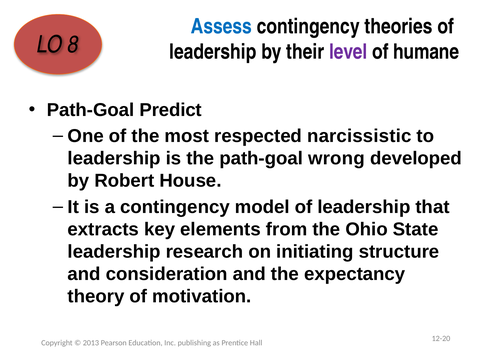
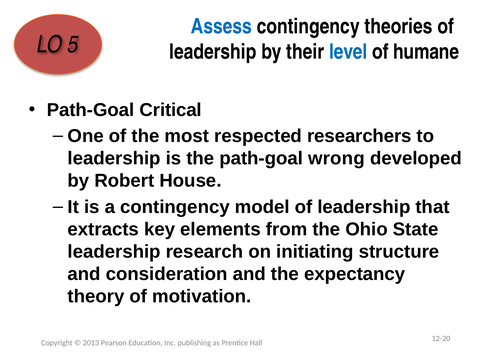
8: 8 -> 5
level colour: purple -> blue
Predict: Predict -> Critical
narcissistic: narcissistic -> researchers
